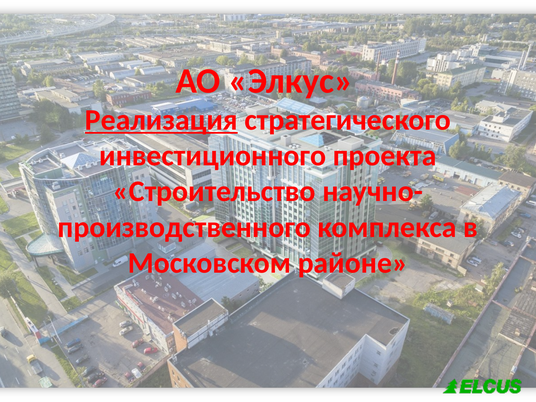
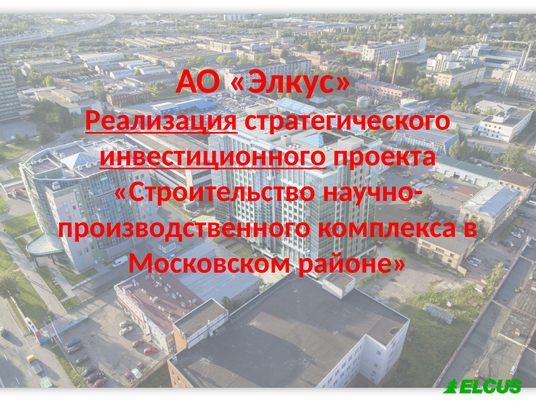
инвестиционного underline: none -> present
